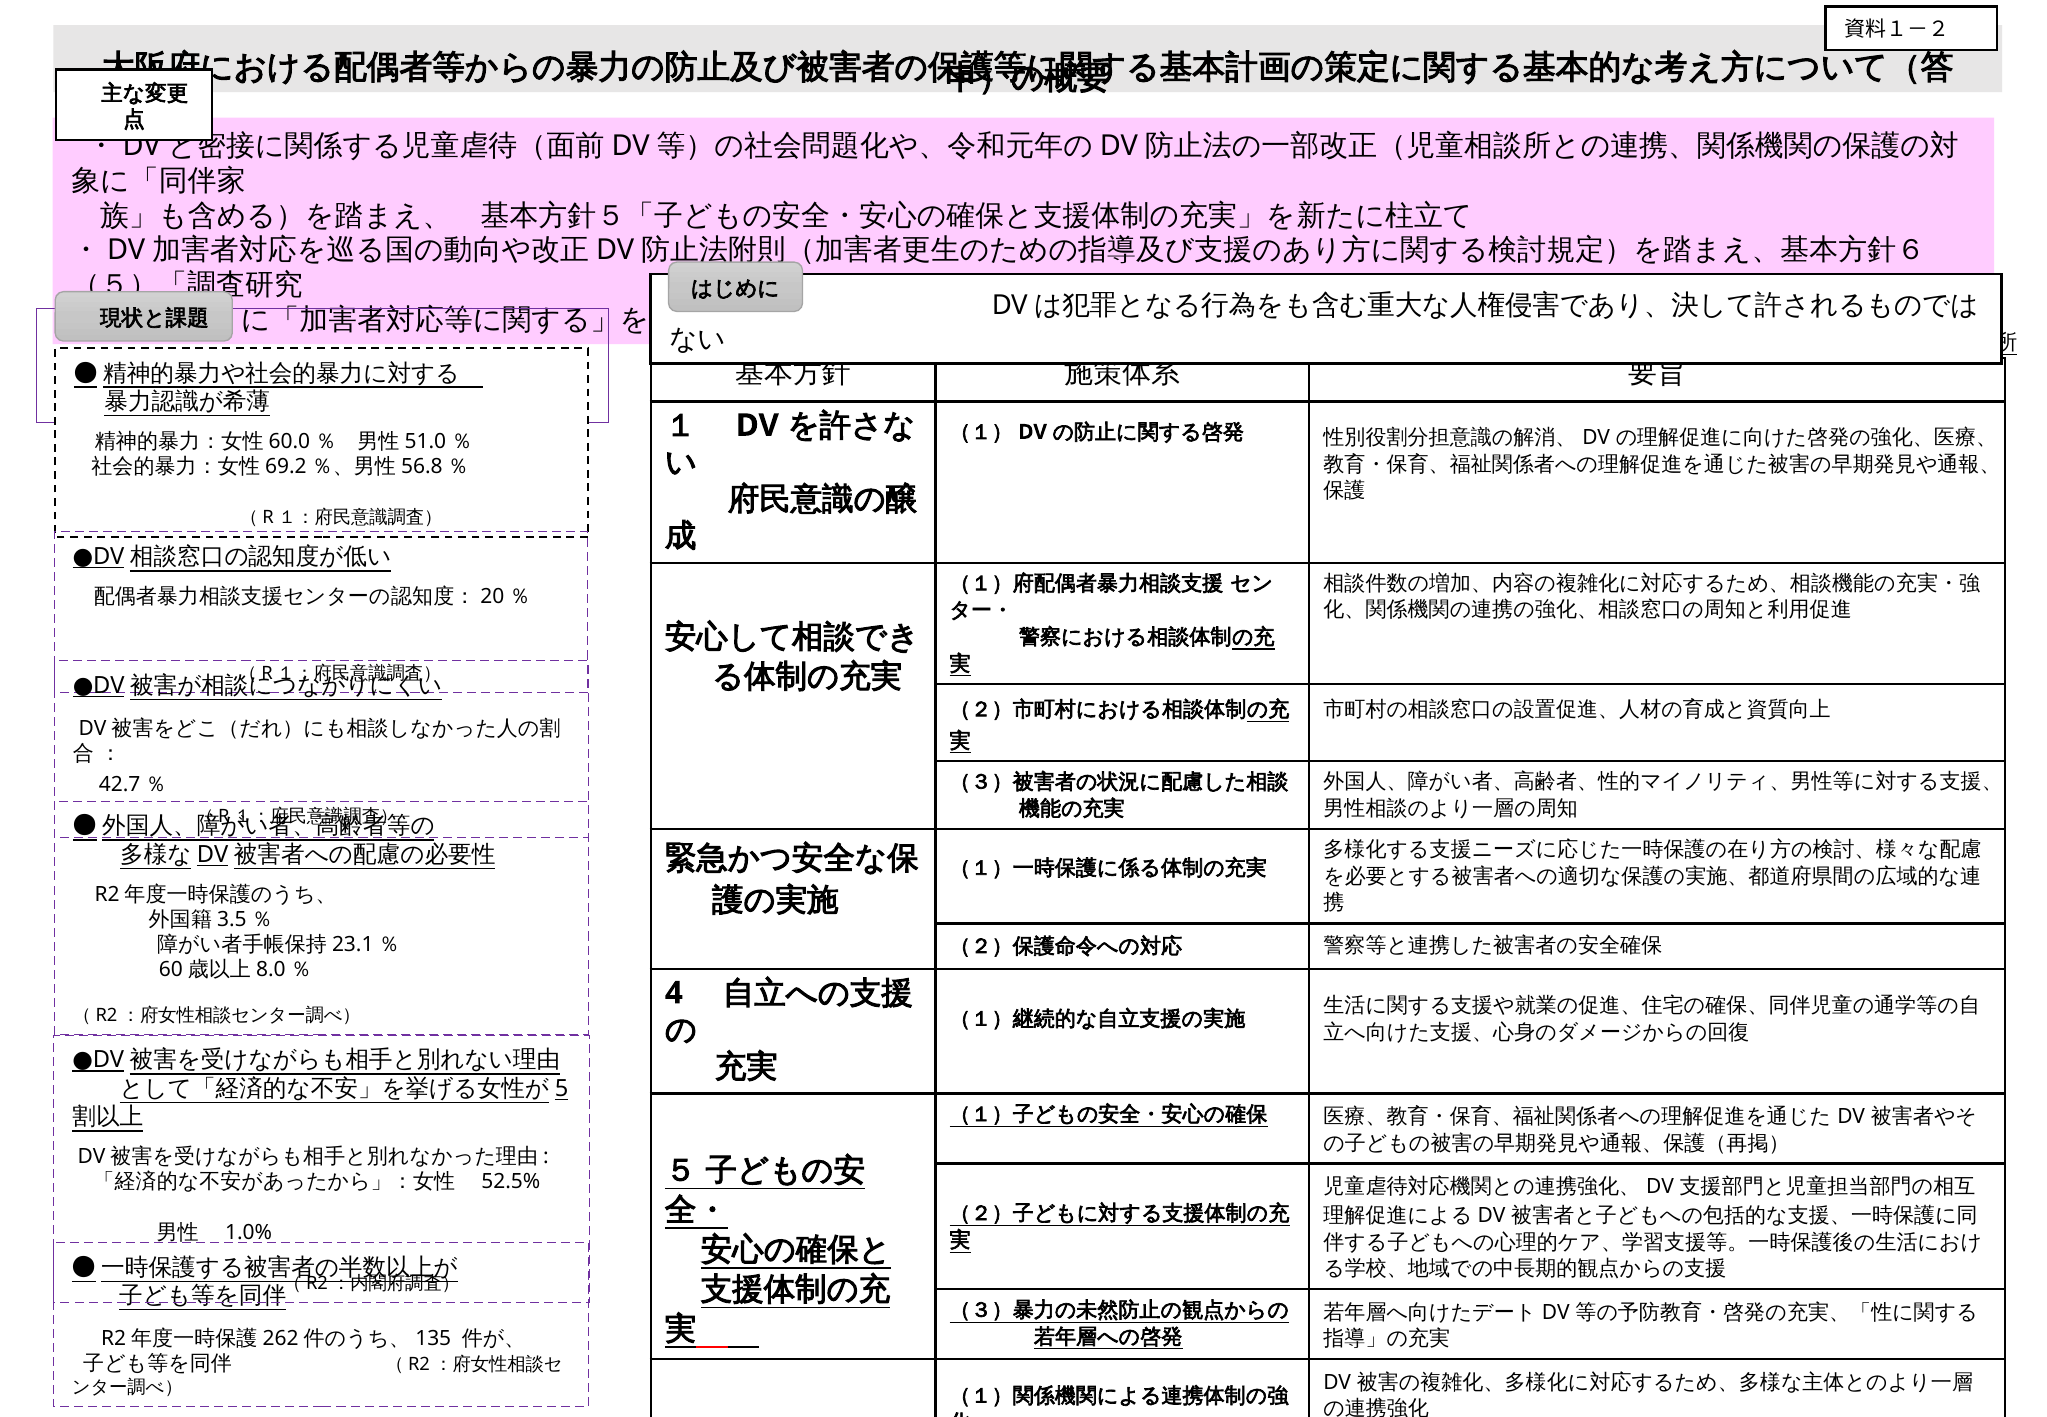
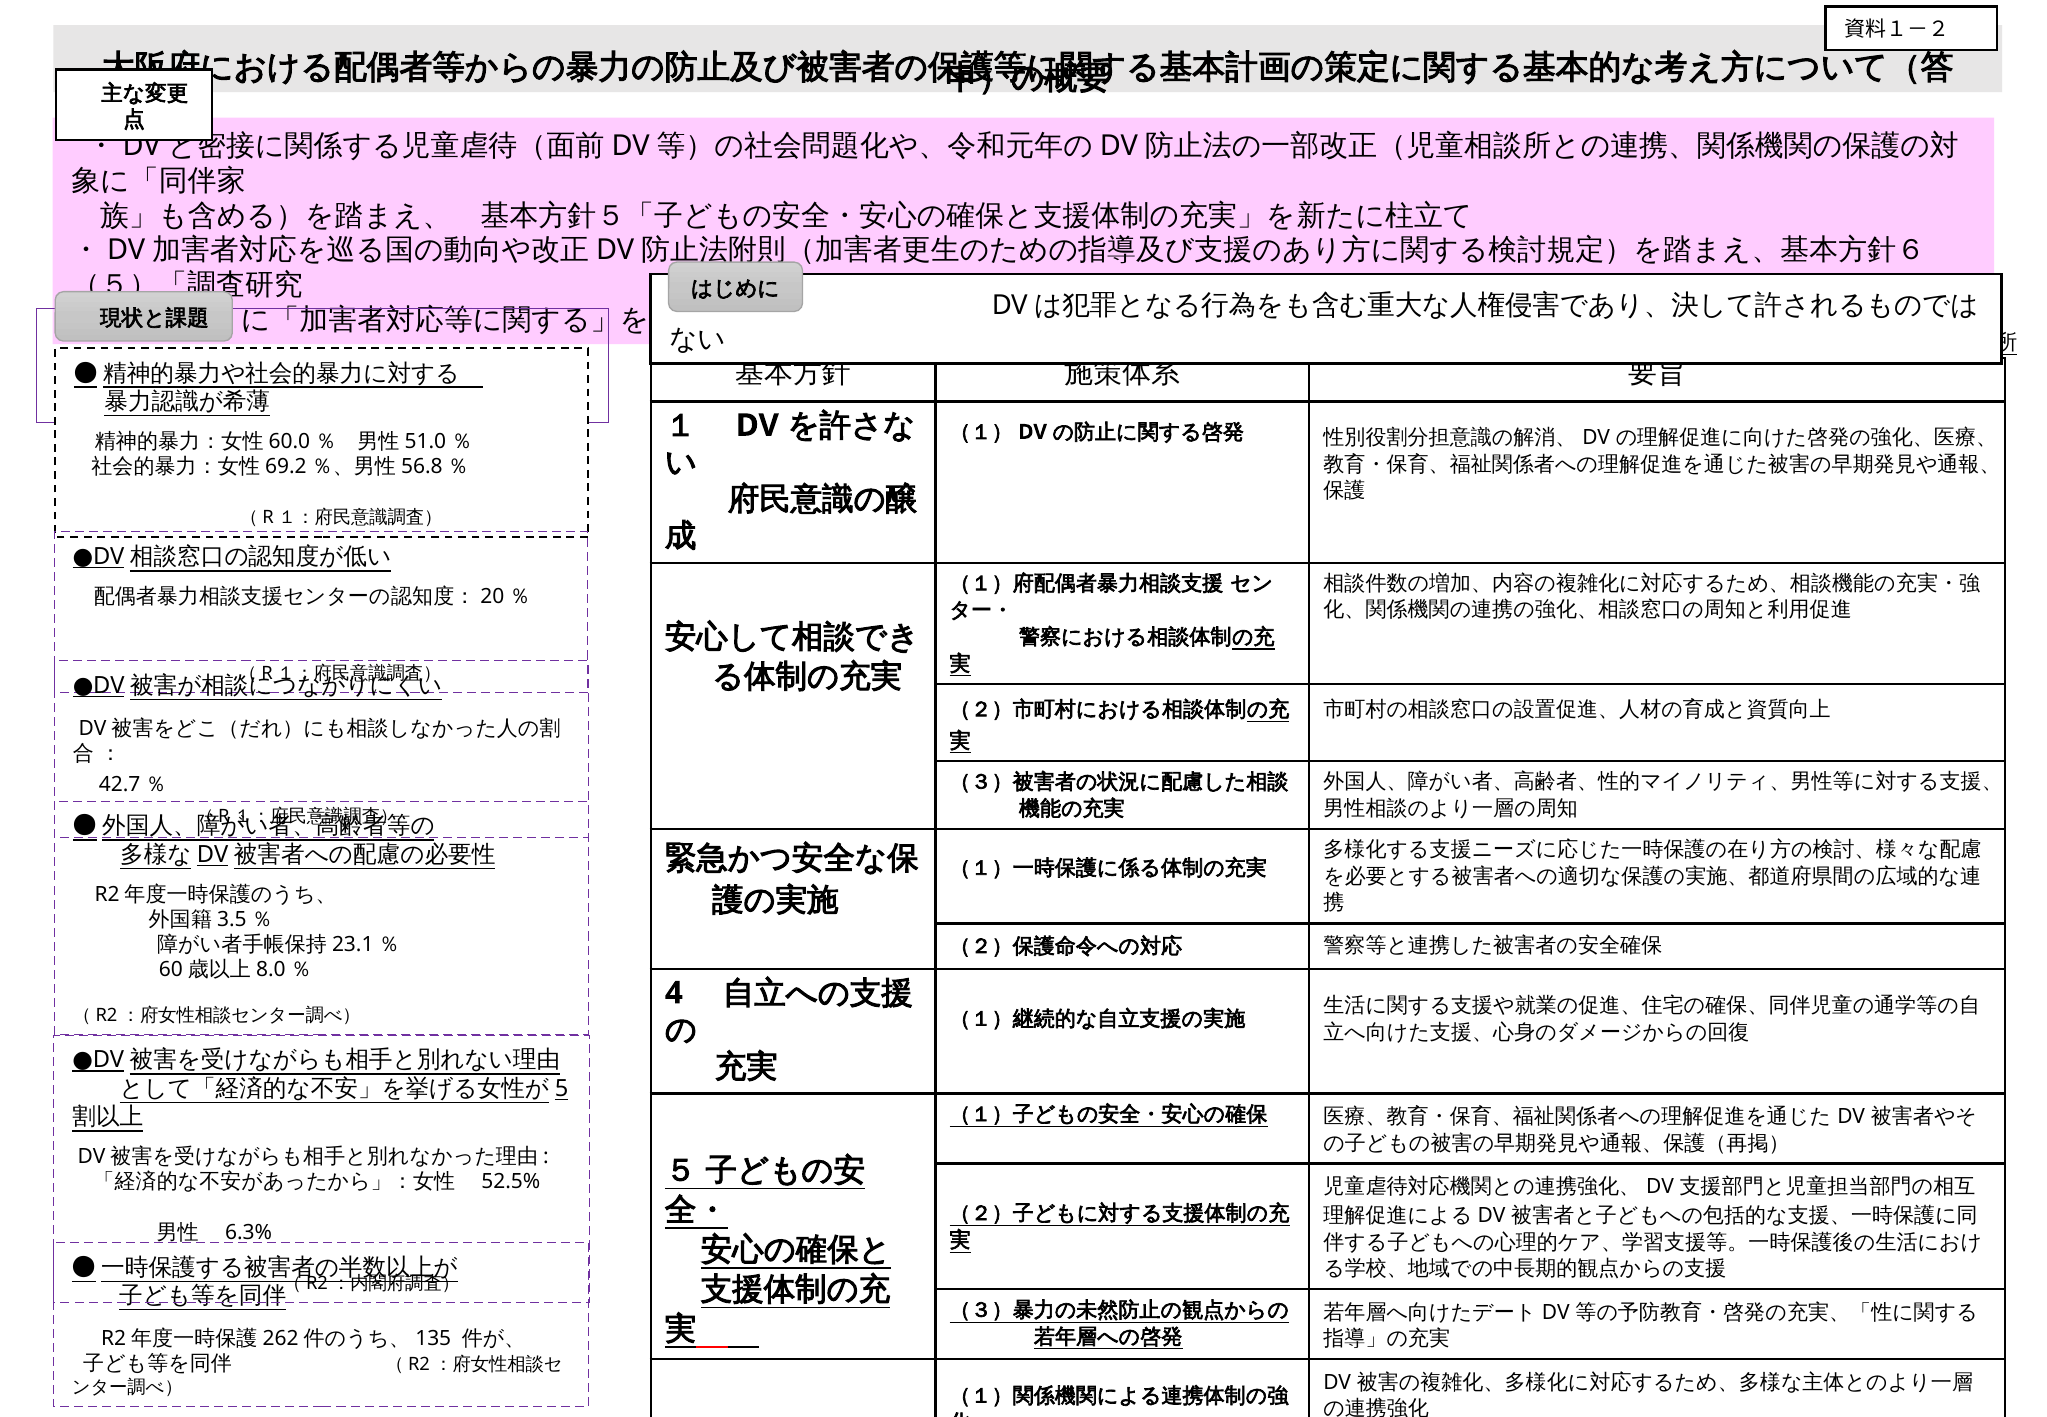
1.0%: 1.0% -> 6.3%
